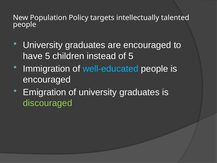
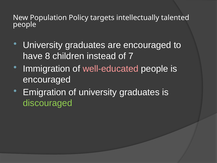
have 5: 5 -> 8
of 5: 5 -> 7
well-educated colour: light blue -> pink
